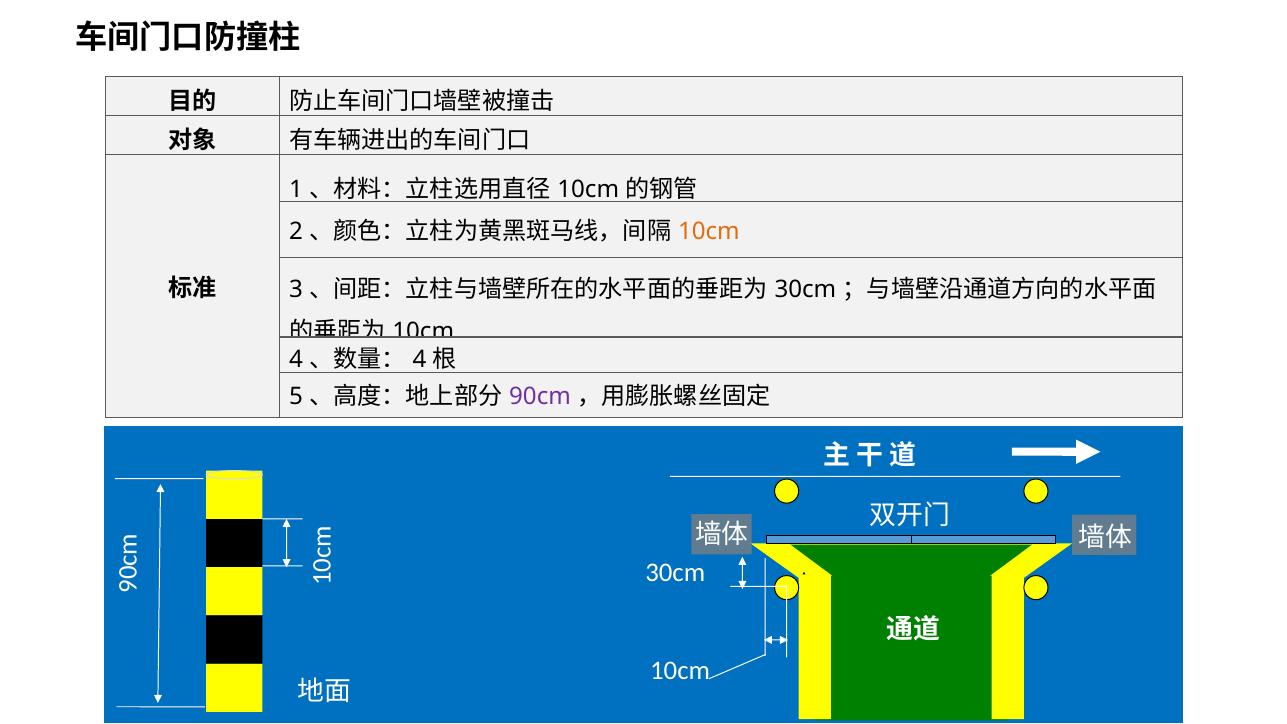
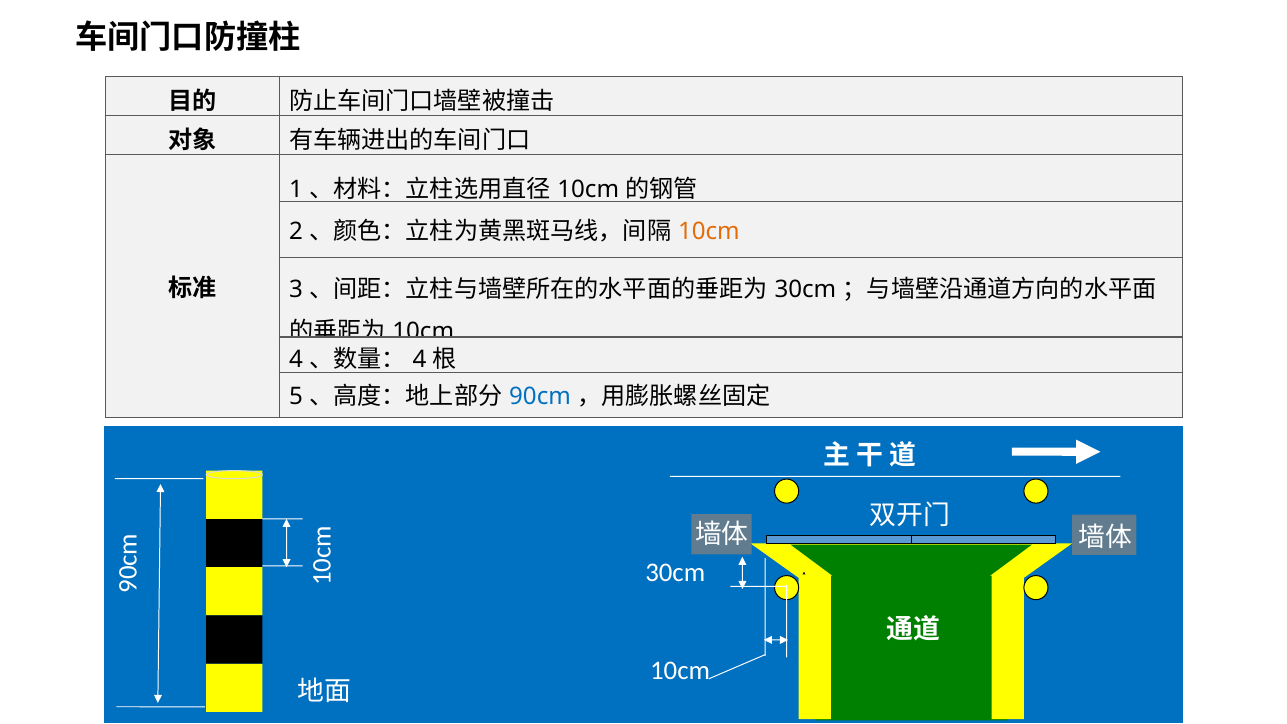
90cm colour: purple -> blue
